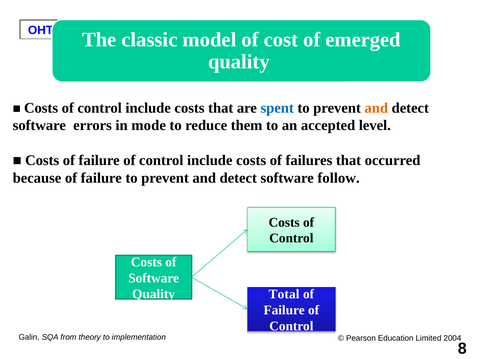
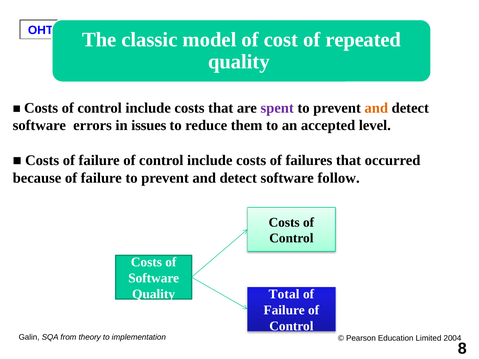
emerged: emerged -> repeated
spent colour: blue -> purple
mode: mode -> issues
